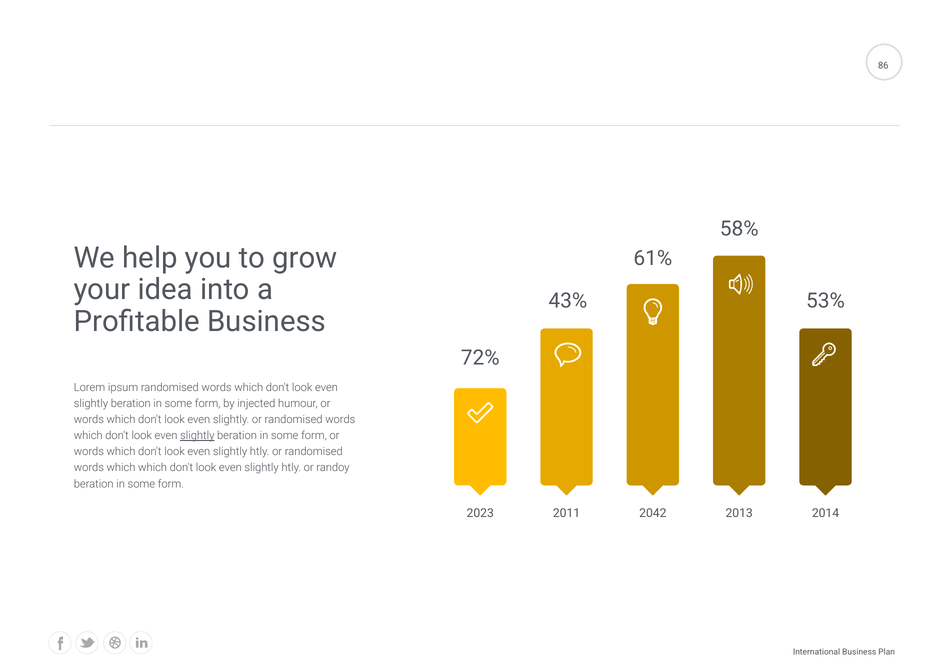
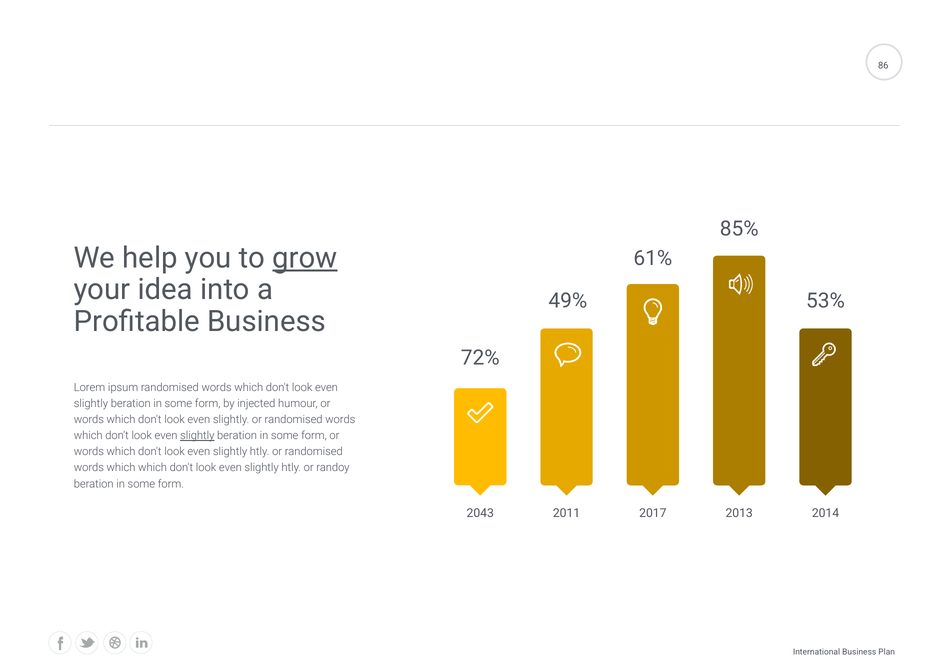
58%: 58% -> 85%
grow underline: none -> present
43%: 43% -> 49%
2023: 2023 -> 2043
2042: 2042 -> 2017
